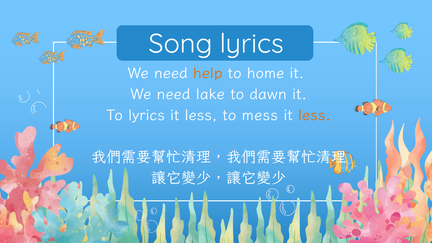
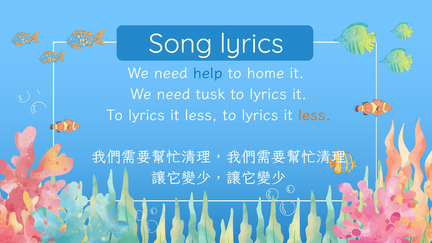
help colour: orange -> blue
lake: lake -> tusk
dawn at (268, 94): dawn -> lyrics
less to mess: mess -> lyrics
